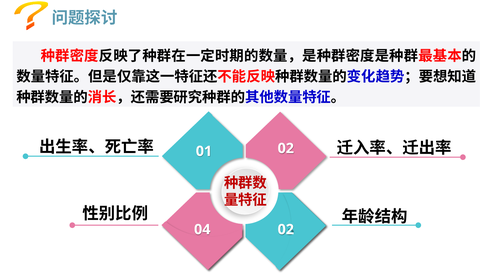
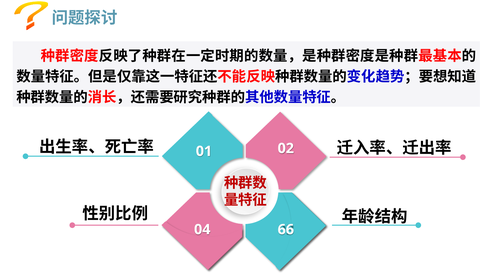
04 02: 02 -> 66
